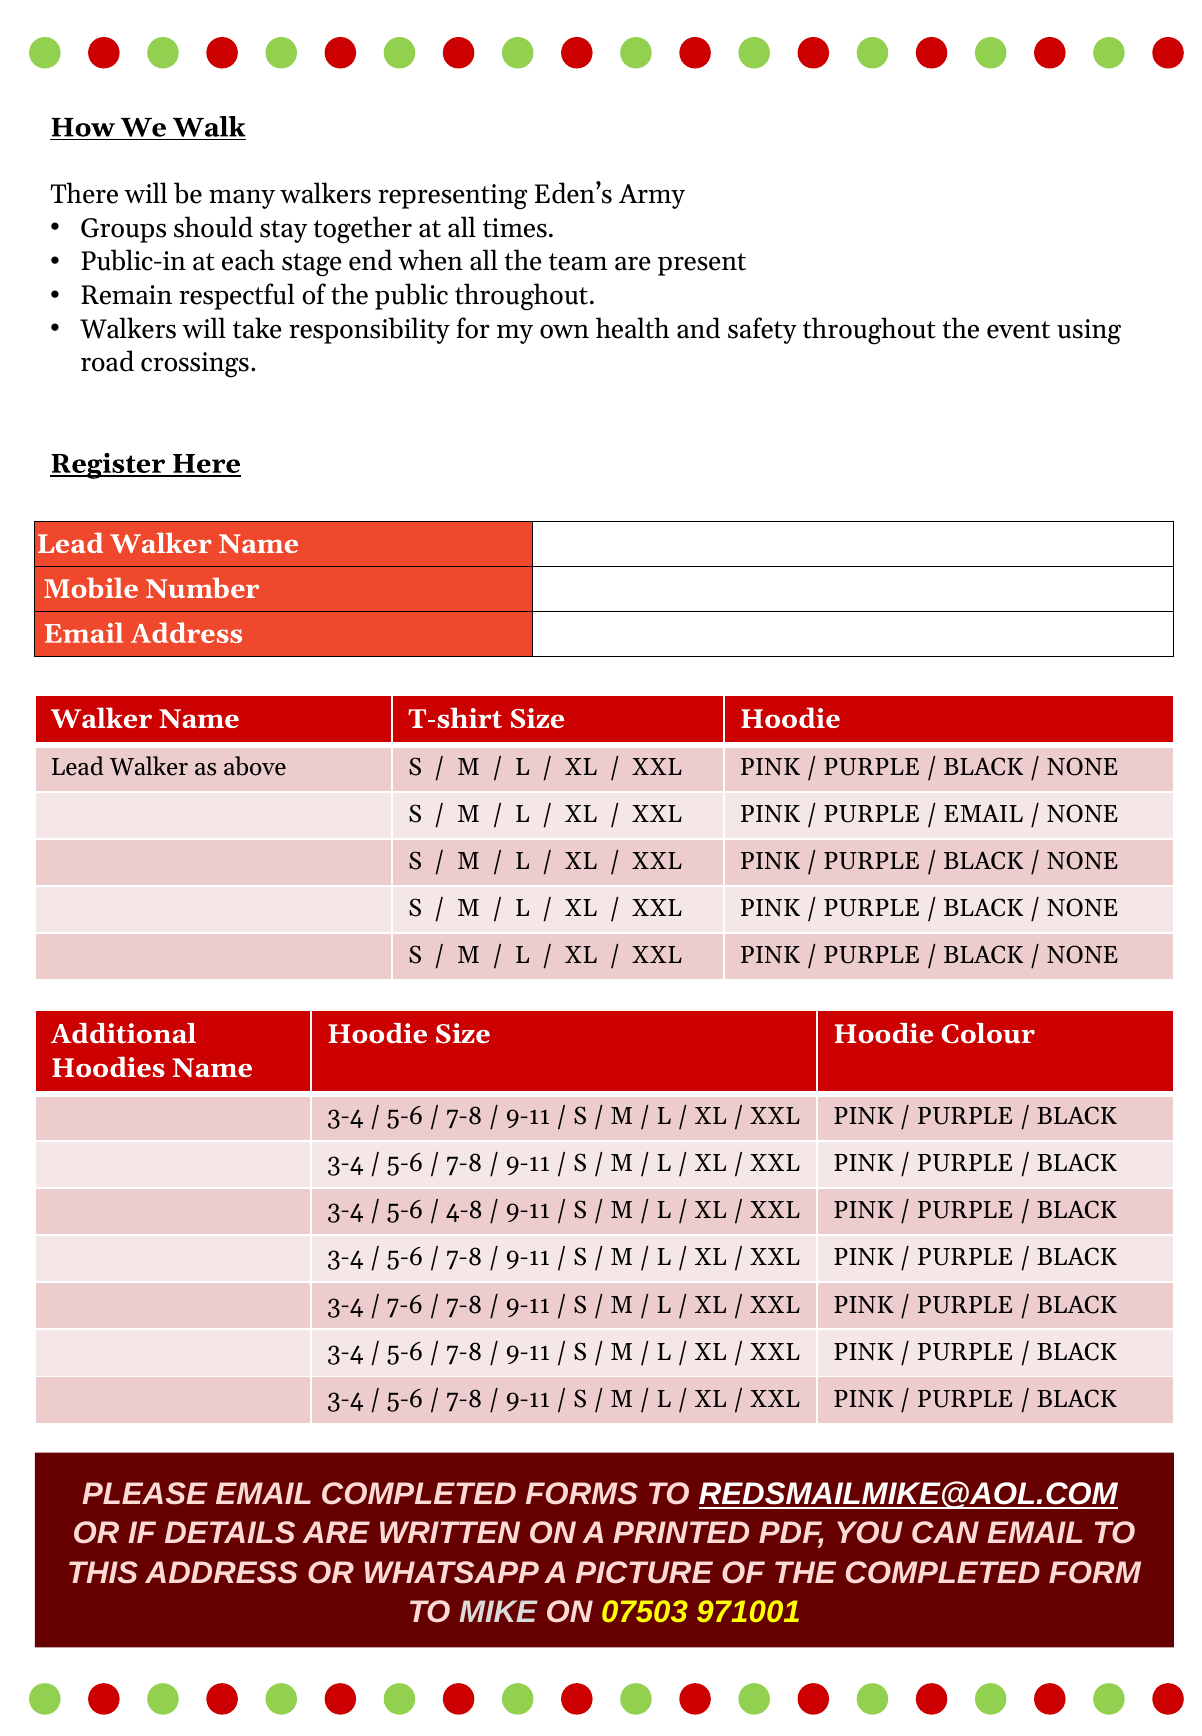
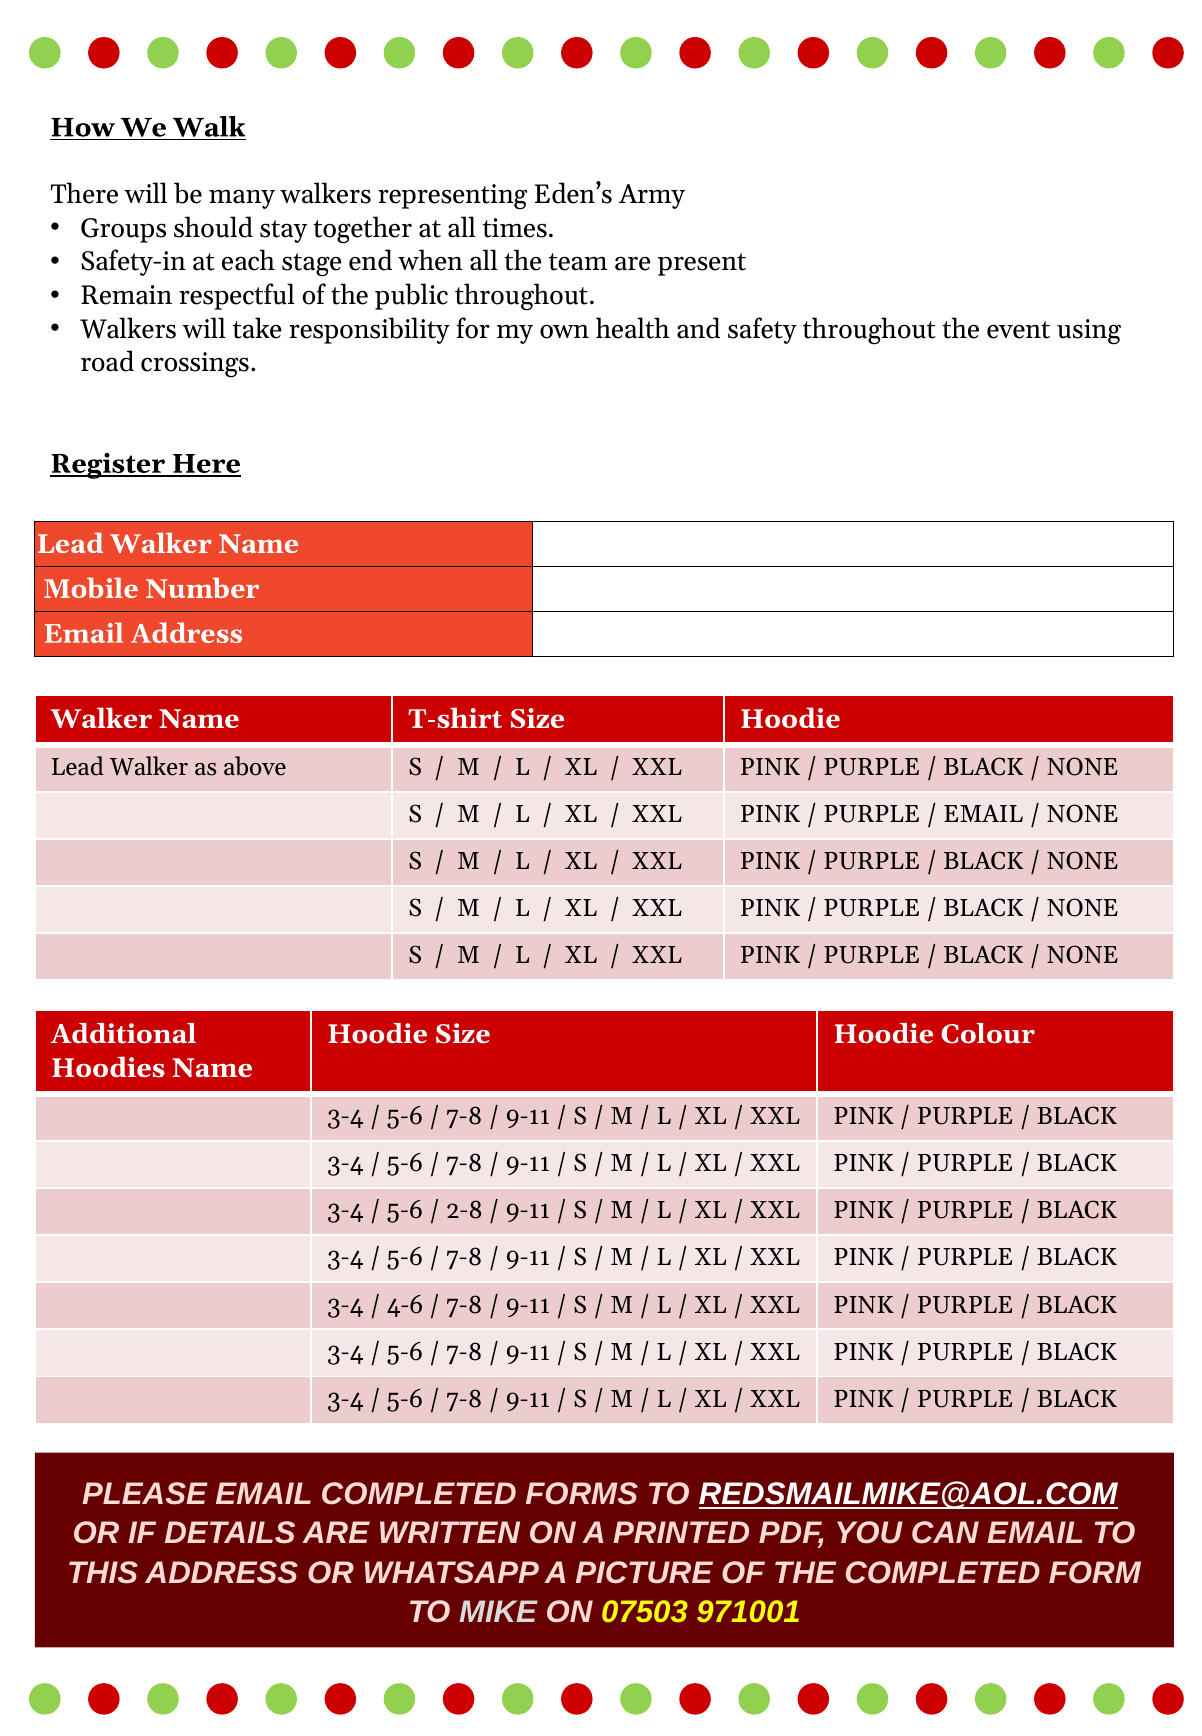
Public-in: Public-in -> Safety-in
4-8: 4-8 -> 2-8
7-6: 7-6 -> 4-6
